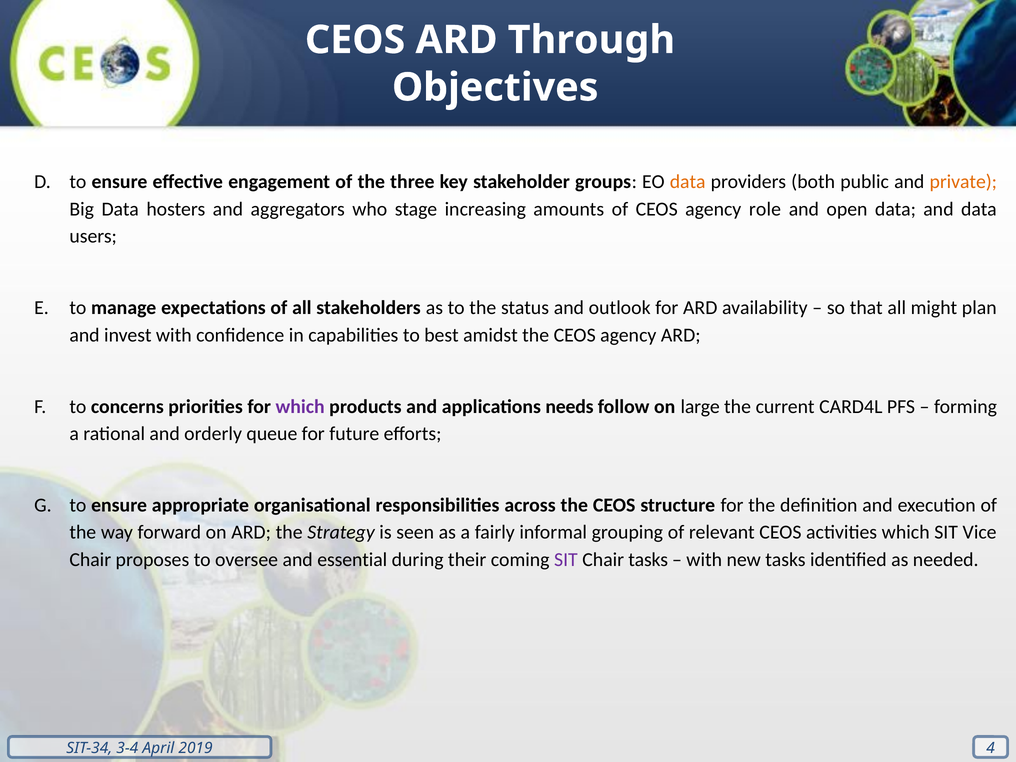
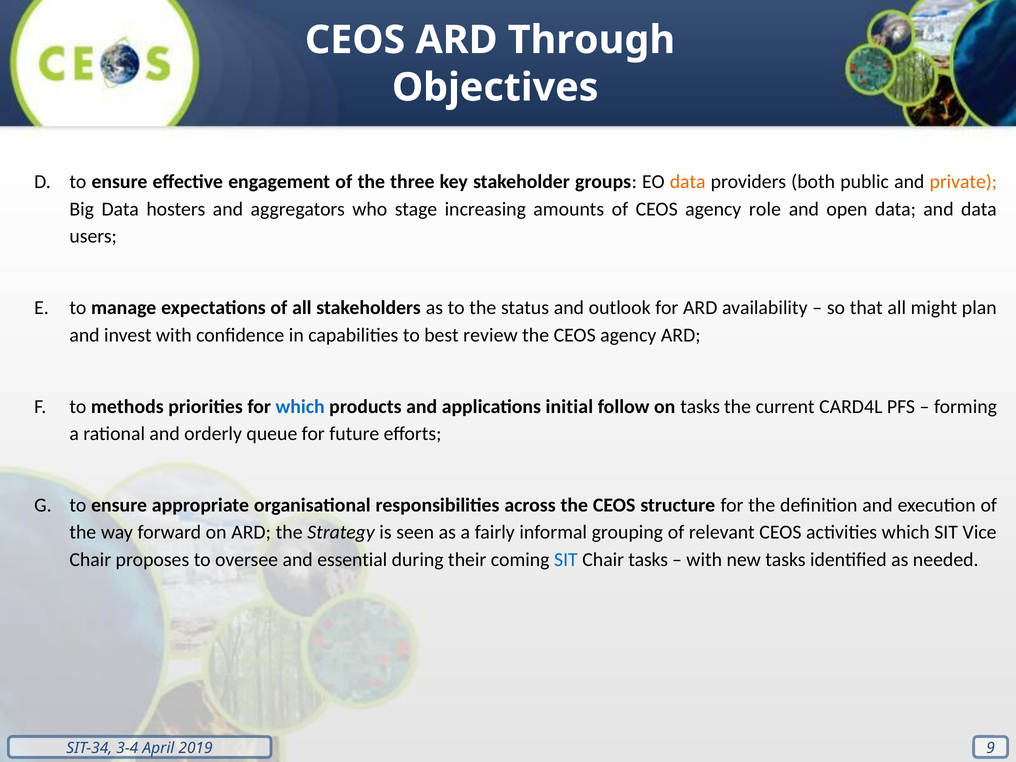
amidst: amidst -> review
concerns: concerns -> methods
which at (300, 407) colour: purple -> blue
needs: needs -> initial
on large: large -> tasks
SIT at (566, 560) colour: purple -> blue
4: 4 -> 9
